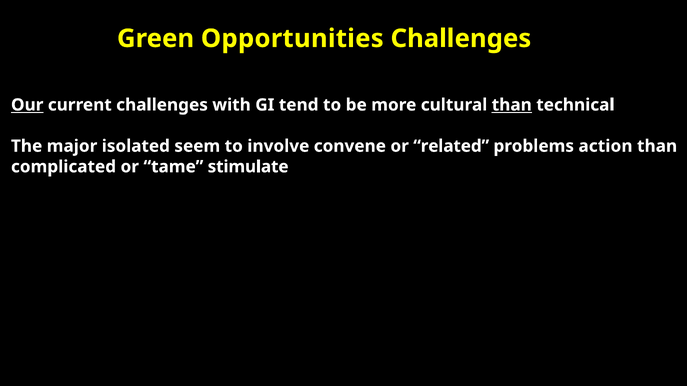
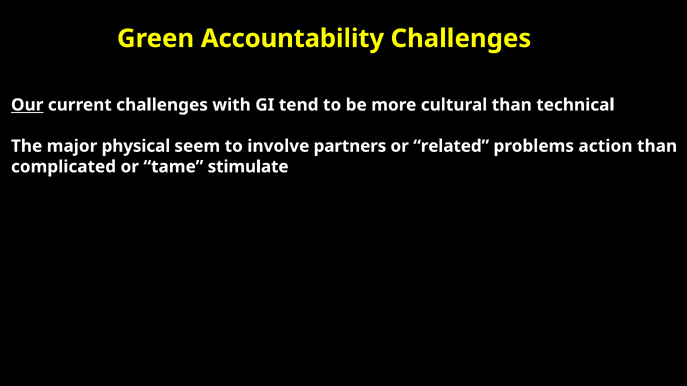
Opportunities: Opportunities -> Accountability
than at (512, 105) underline: present -> none
isolated: isolated -> physical
convene: convene -> partners
